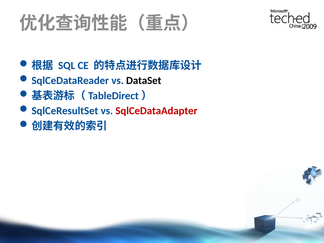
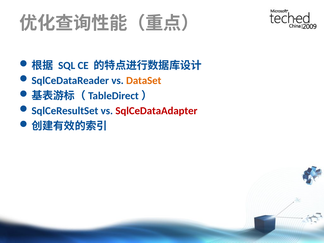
DataSet colour: black -> orange
